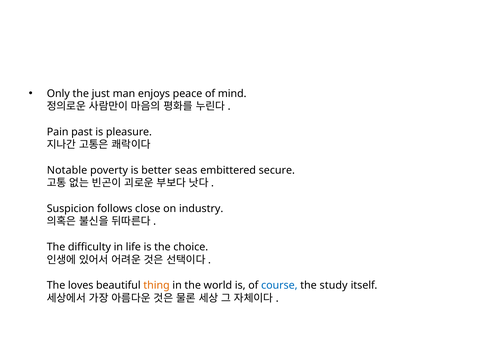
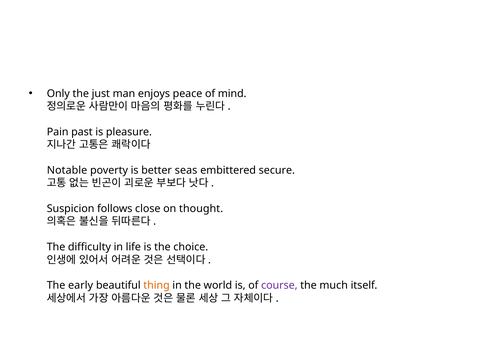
industry: industry -> thought
loves: loves -> early
course colour: blue -> purple
study: study -> much
